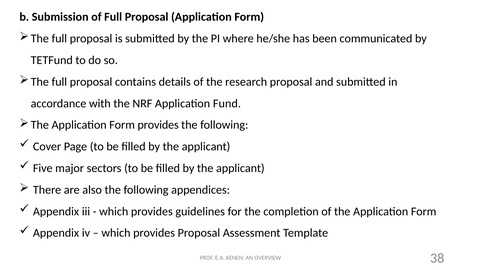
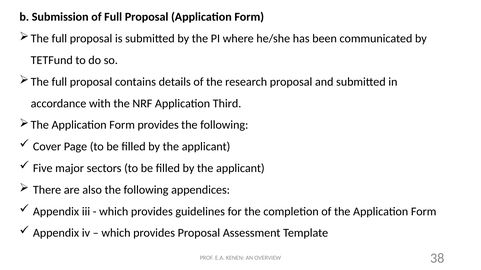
Fund: Fund -> Third
